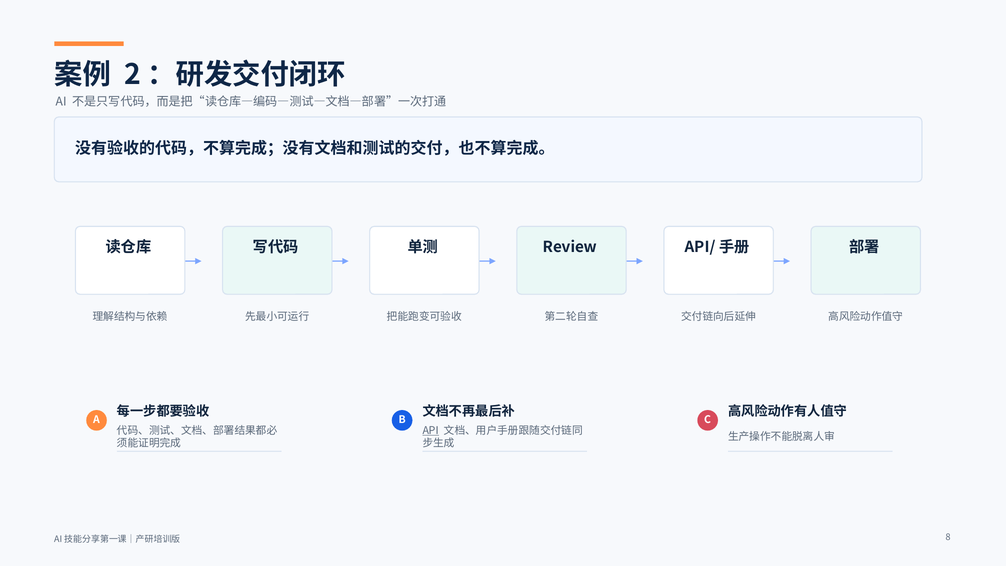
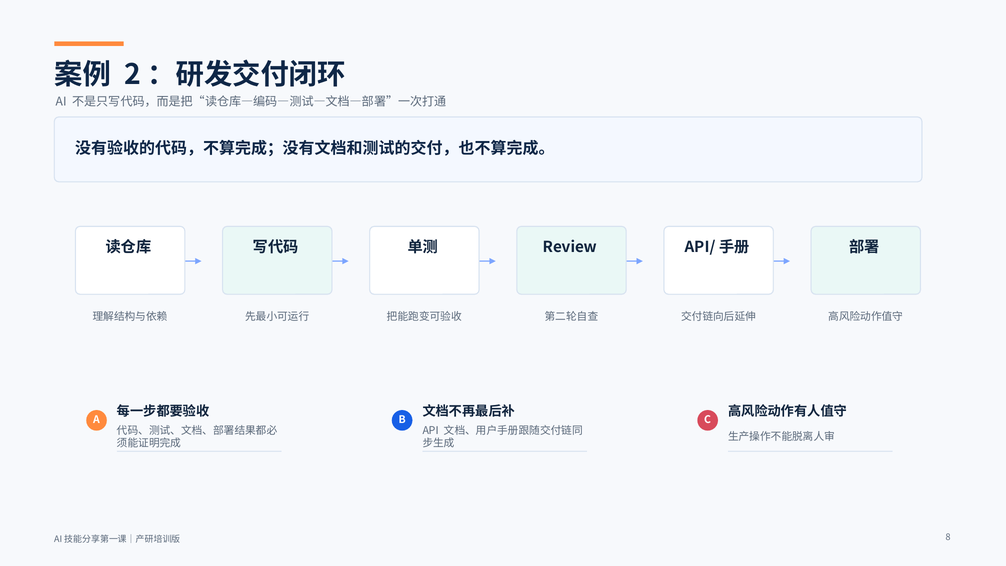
API underline: present -> none
